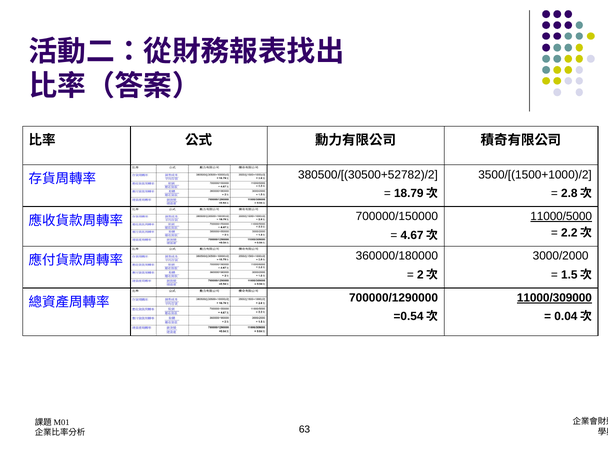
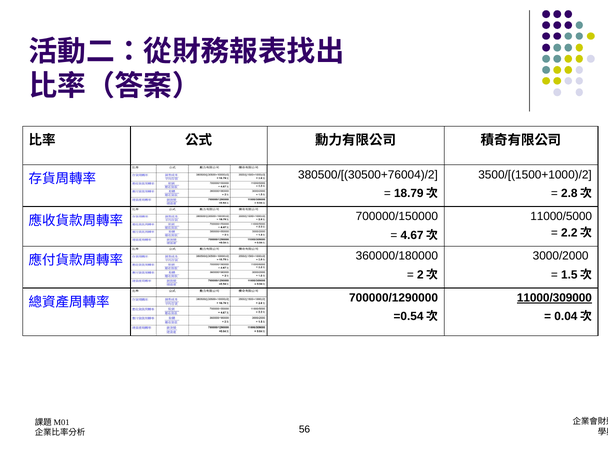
380500/[(30500+52782)/2: 380500/[(30500+52782)/2 -> 380500/[(30500+76004)/2
11000/5000 underline: present -> none
63: 63 -> 56
